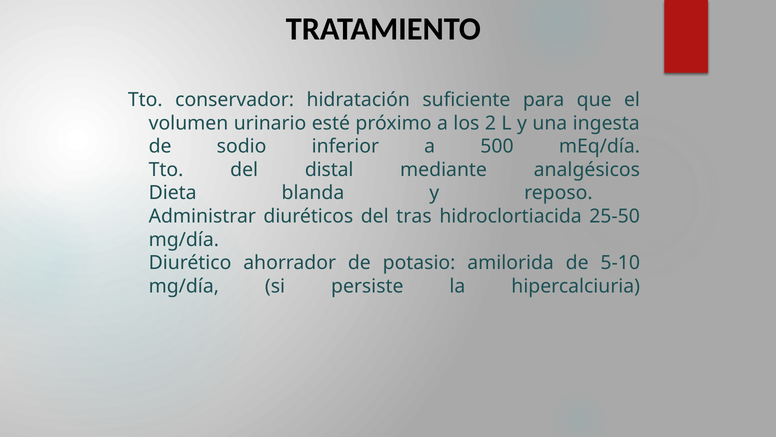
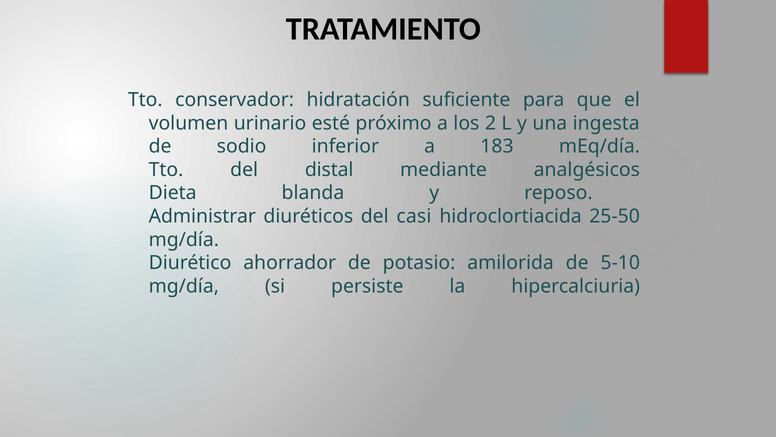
500: 500 -> 183
tras: tras -> casi
